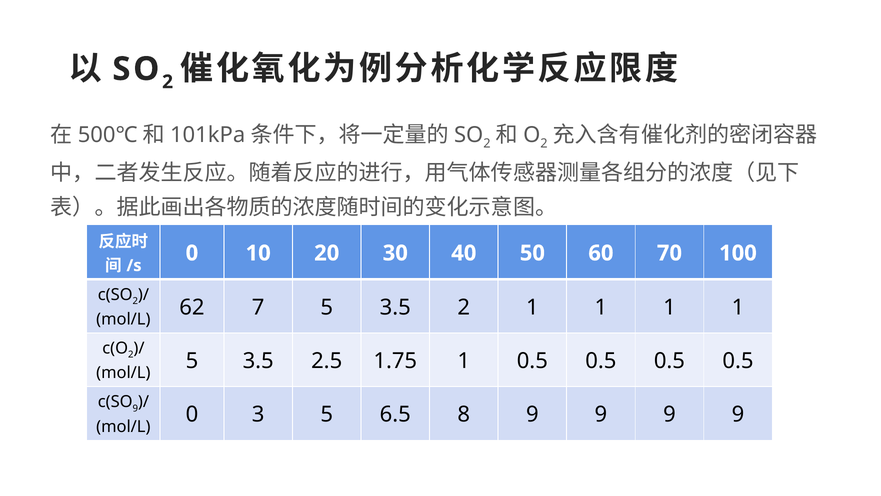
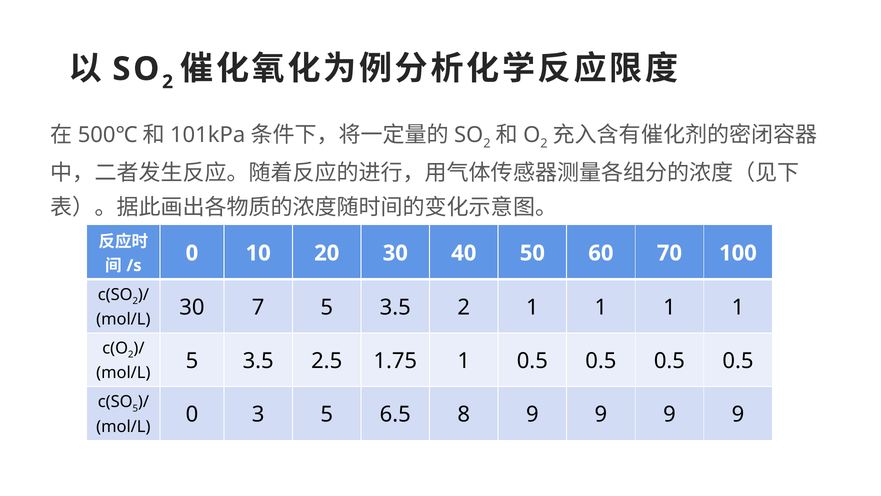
mol/L 62: 62 -> 30
9 at (135, 408): 9 -> 5
